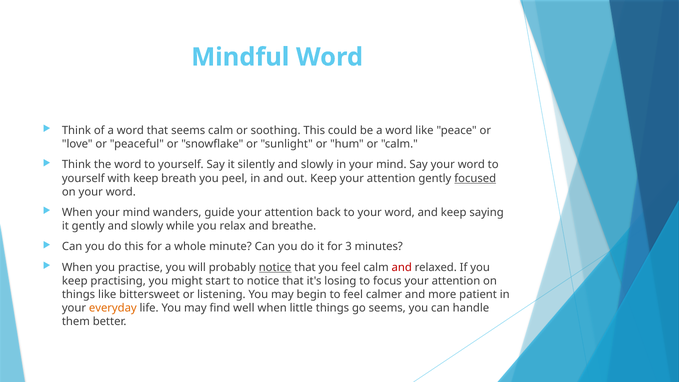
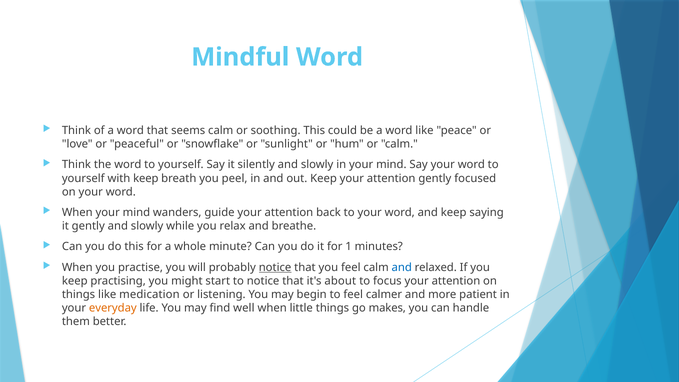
focused underline: present -> none
3: 3 -> 1
and at (402, 267) colour: red -> blue
losing: losing -> about
bittersweet: bittersweet -> medication
go seems: seems -> makes
